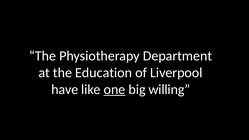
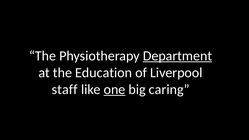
Department underline: none -> present
have: have -> staff
willing: willing -> caring
